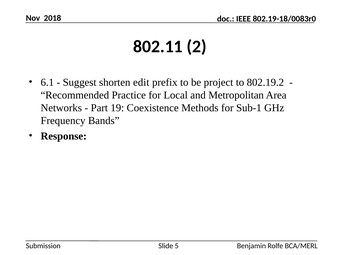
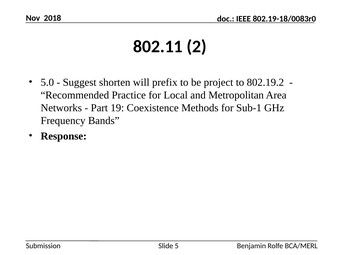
6.1: 6.1 -> 5.0
edit: edit -> will
